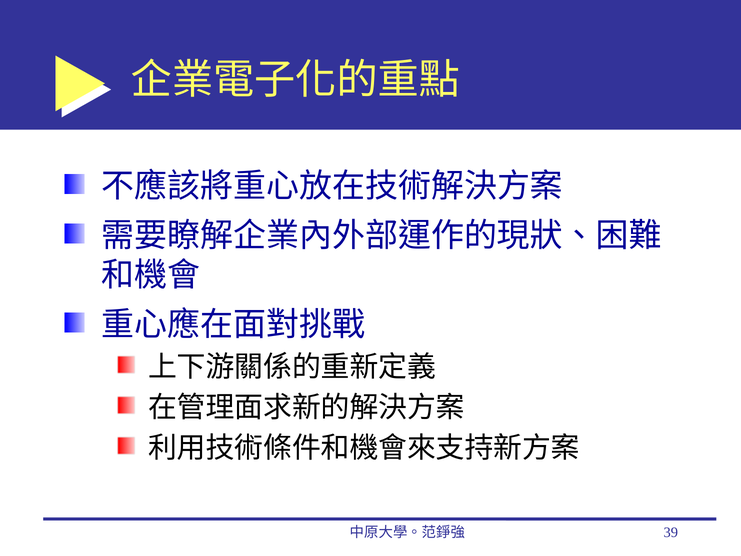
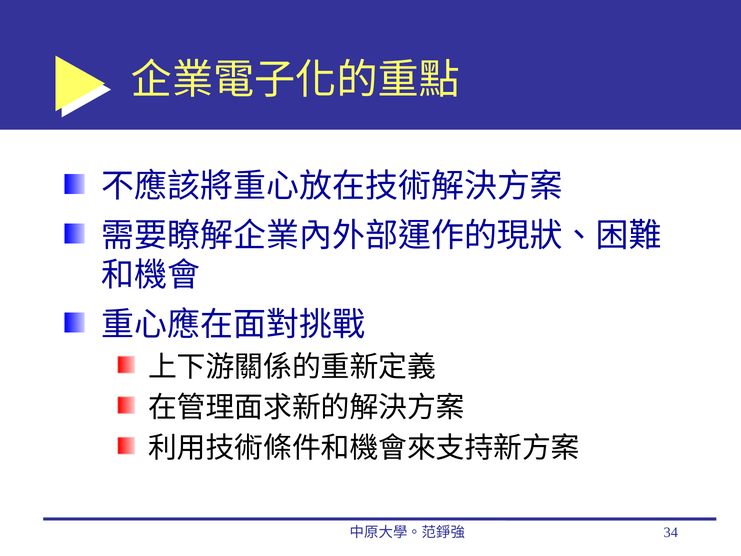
39: 39 -> 34
